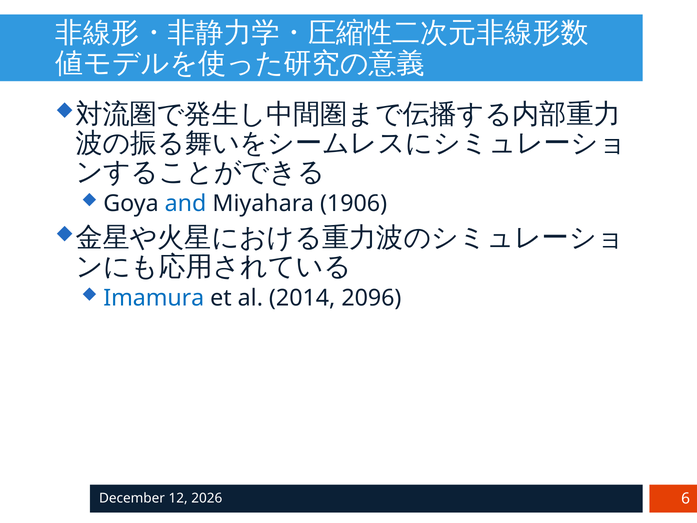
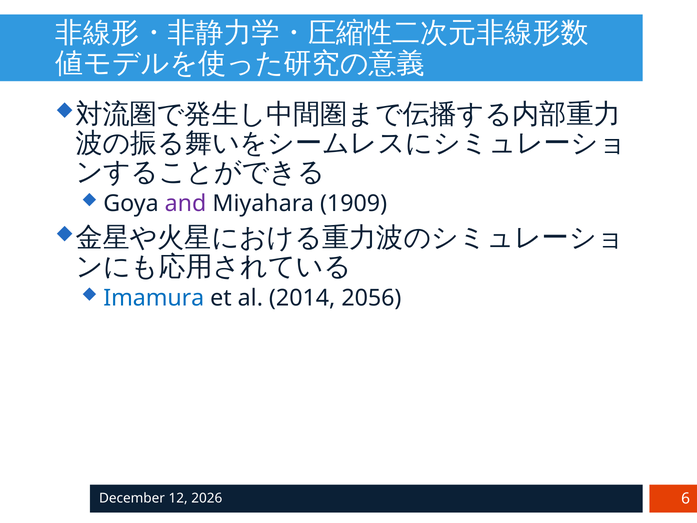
and colour: blue -> purple
1906: 1906 -> 1909
2096: 2096 -> 2056
